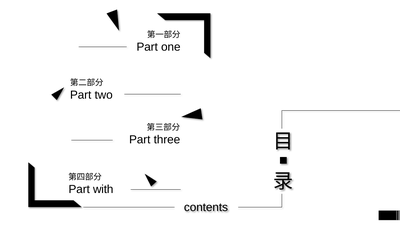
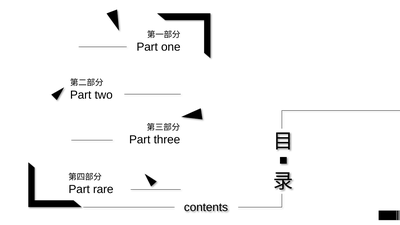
with: with -> rare
